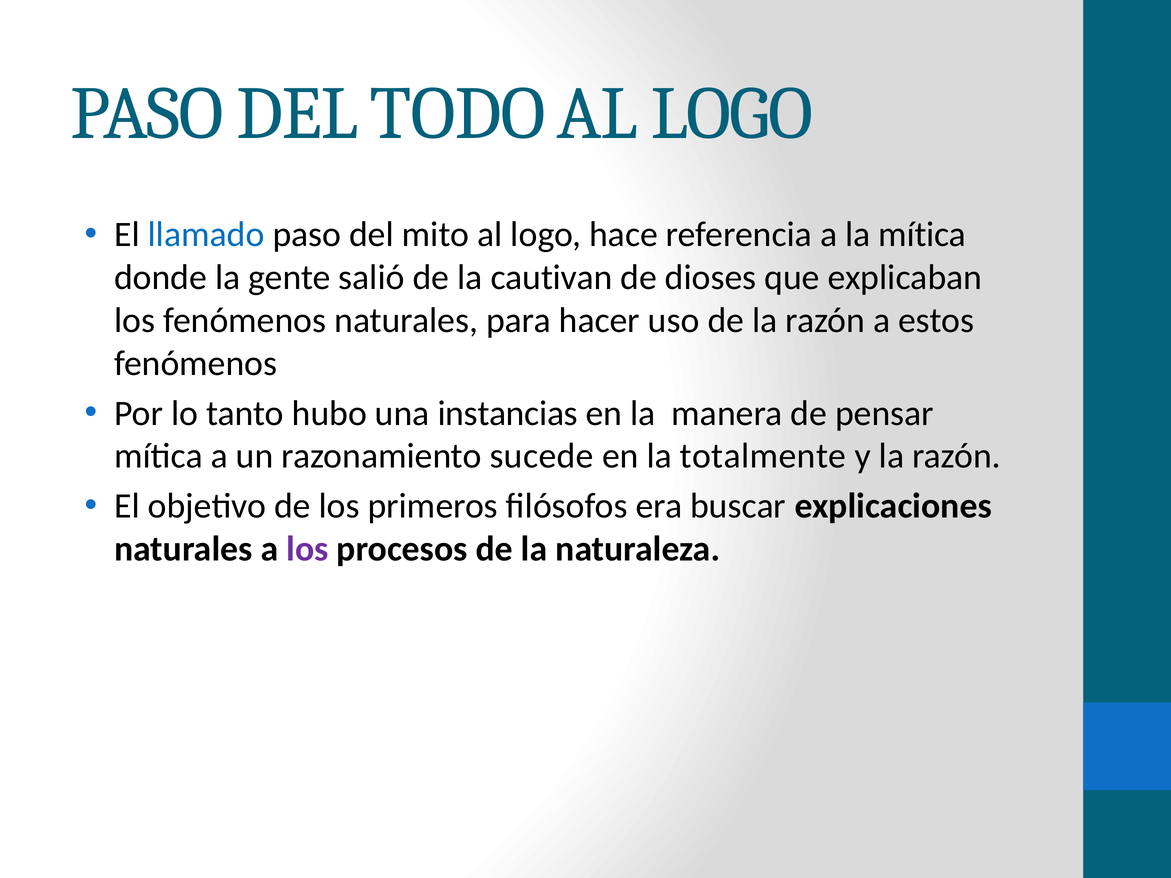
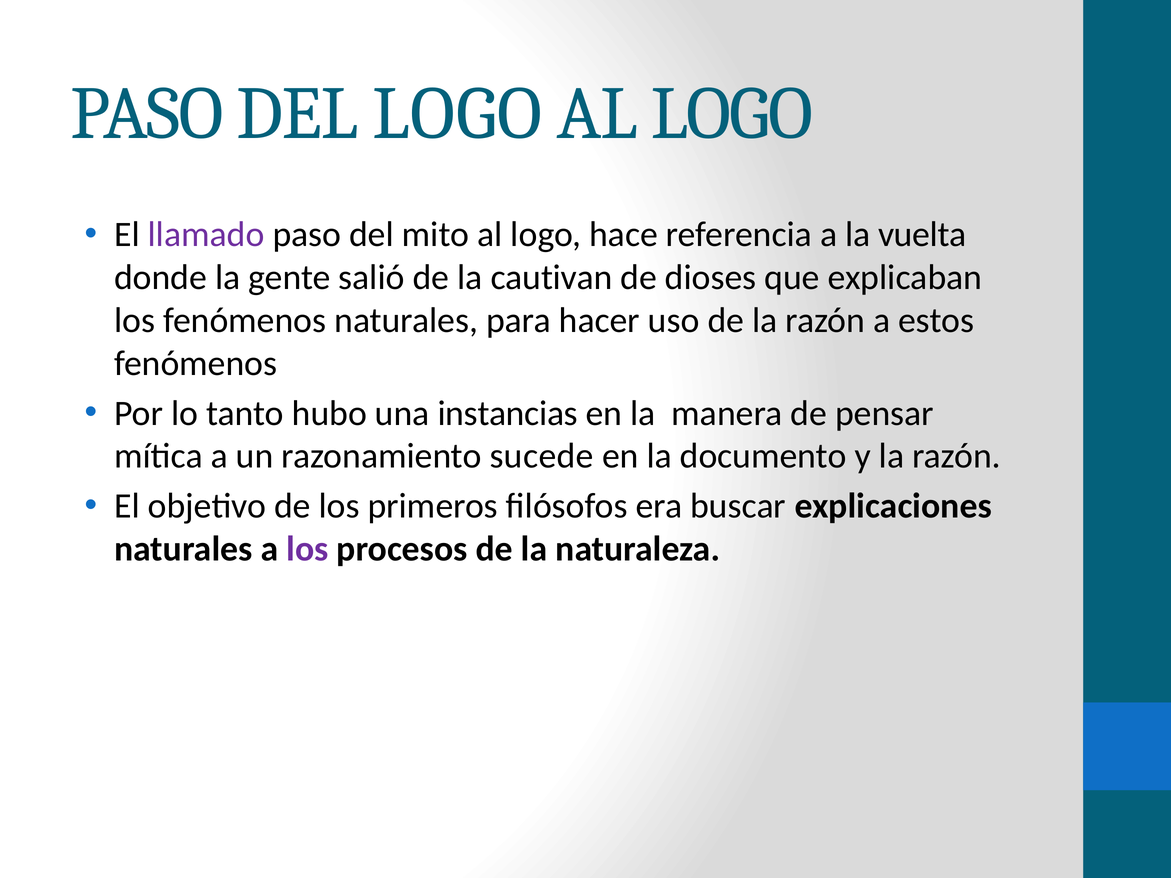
DEL TODO: TODO -> LOGO
llamado colour: blue -> purple
la mítica: mítica -> vuelta
totalmente: totalmente -> documento
